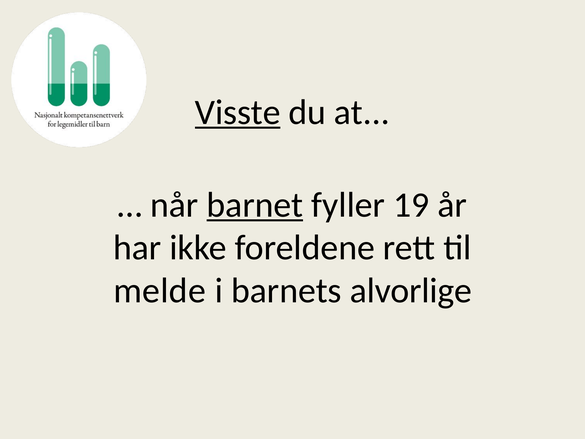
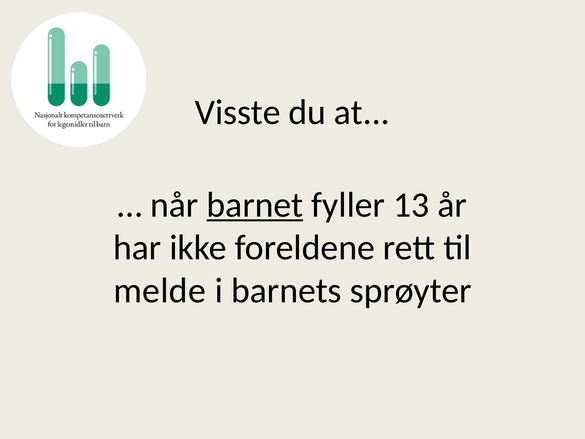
Visste underline: present -> none
19: 19 -> 13
alvorlige: alvorlige -> sprøyter
